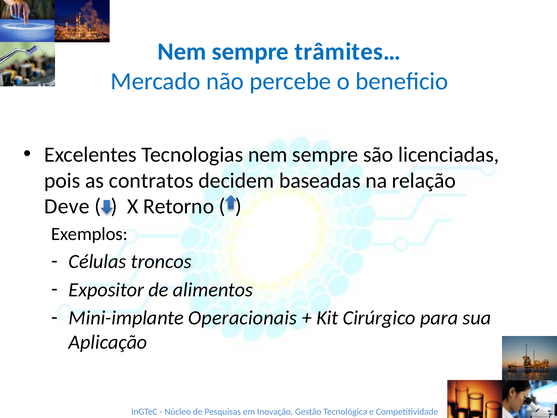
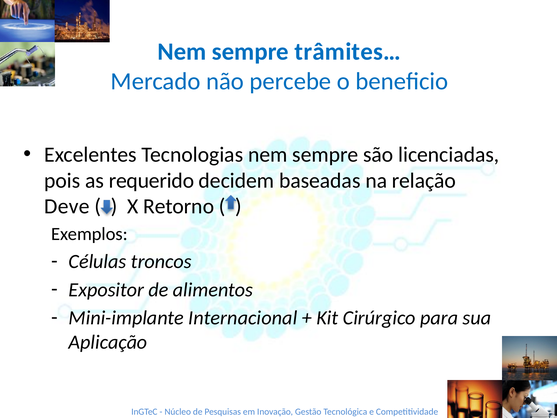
contratos: contratos -> requerido
Operacionais: Operacionais -> Internacional
